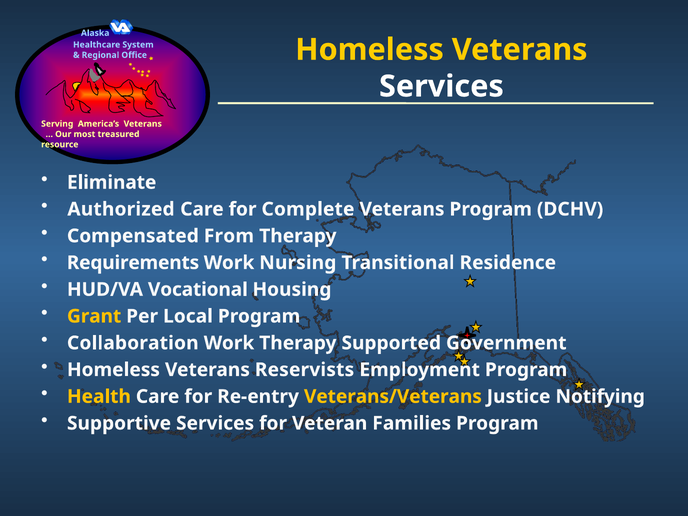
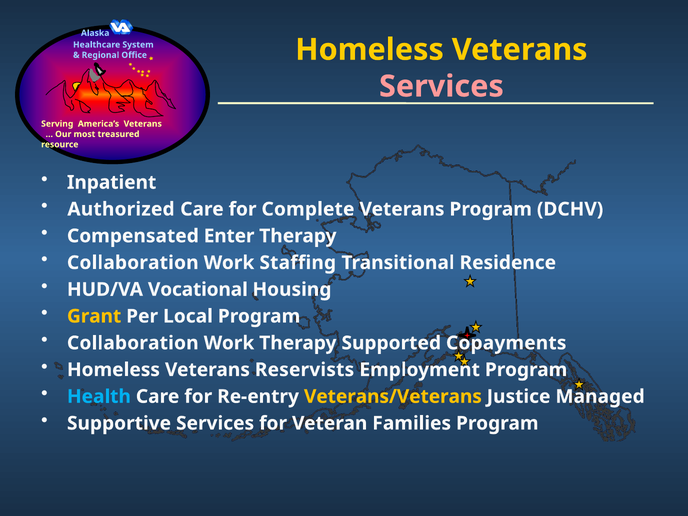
Services at (441, 86) colour: white -> pink
Eliminate: Eliminate -> Inpatient
From: From -> Enter
Requirements at (133, 263): Requirements -> Collaboration
Nursing: Nursing -> Staffing
Government: Government -> Copayments
Health colour: yellow -> light blue
Notifying: Notifying -> Managed
